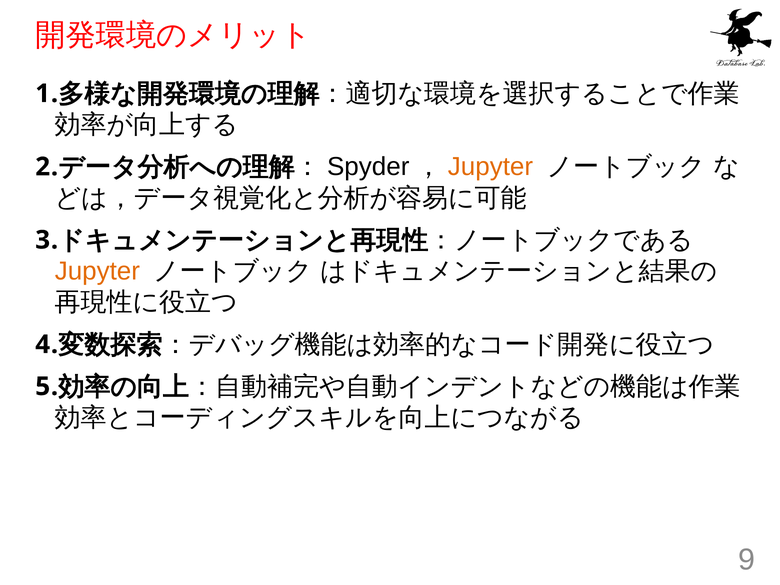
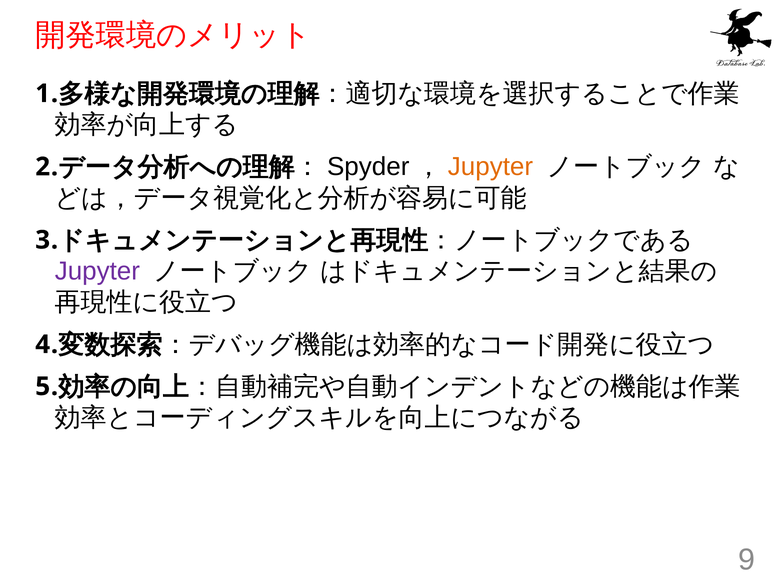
Jupyter at (97, 271) colour: orange -> purple
